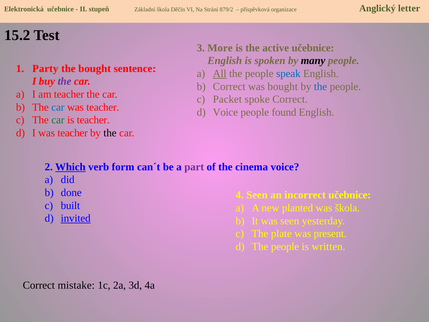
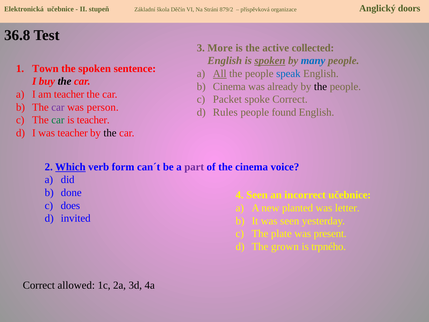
letter: letter -> doors
15.2: 15.2 -> 36.8
active učebnice: učebnice -> collected
spoken at (270, 61) underline: none -> present
many colour: black -> blue
Party: Party -> Town
the bought: bought -> spoken
the at (65, 81) colour: purple -> black
Correct at (229, 86): Correct -> Cinema
was bought: bought -> already
the at (321, 86) colour: blue -> black
car at (58, 107) colour: blue -> purple
teacher at (103, 107): teacher -> person
Voice at (225, 112): Voice -> Rules
built: built -> does
was škola: škola -> letter
invited underline: present -> none
people at (285, 246): people -> grown
written: written -> trpného
mistake: mistake -> allowed
